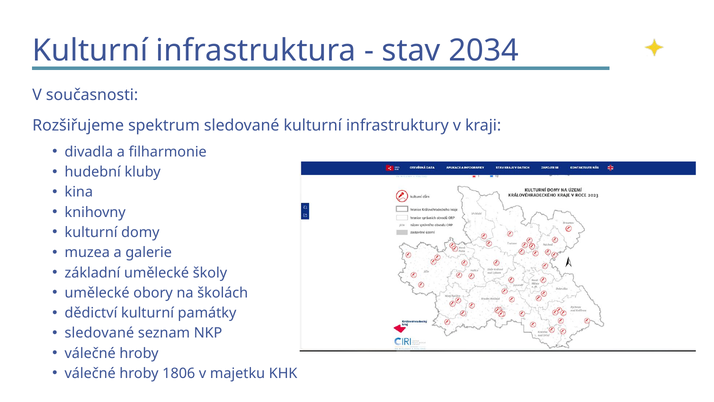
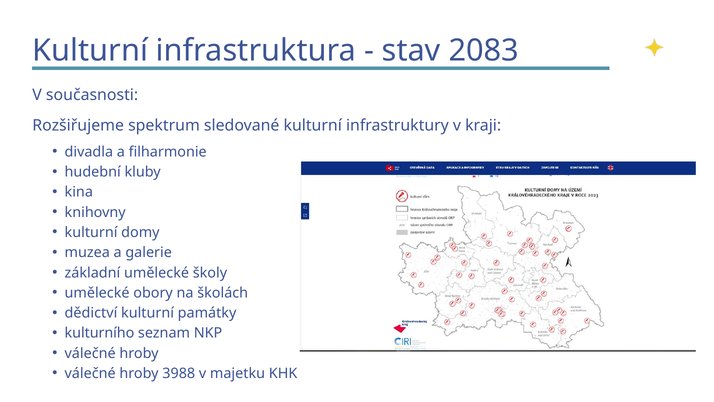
2034: 2034 -> 2083
sledované at (99, 333): sledované -> kulturního
1806: 1806 -> 3988
